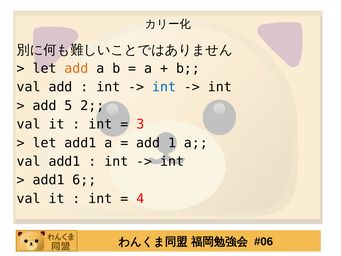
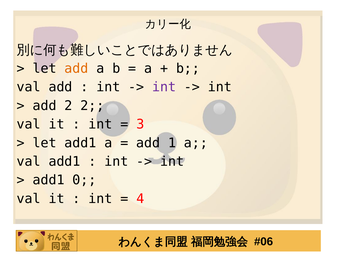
int at (164, 87) colour: blue -> purple
add 5: 5 -> 2
6: 6 -> 0
